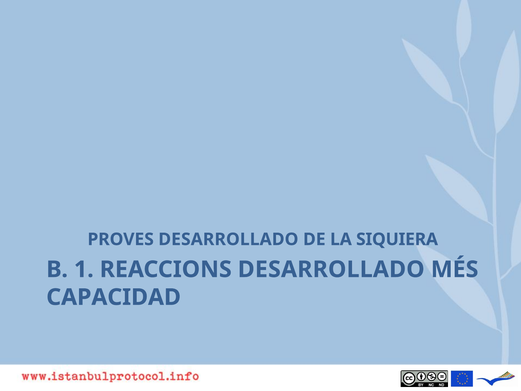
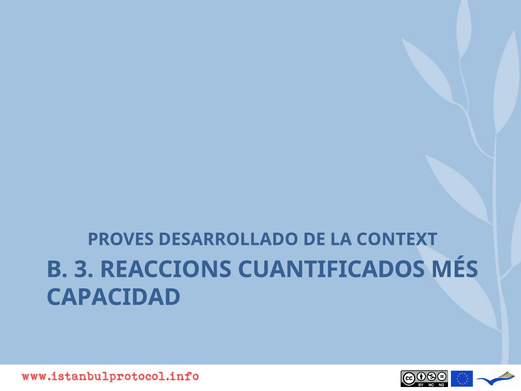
SIQUIERA: SIQUIERA -> CONTEXT
1: 1 -> 3
REACCIONS DESARROLLADO: DESARROLLADO -> CUANTIFICADOS
